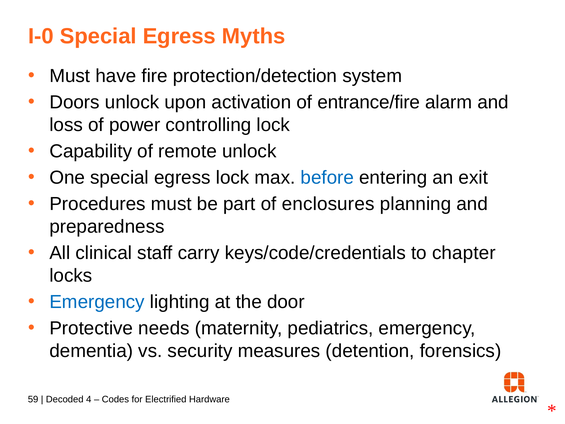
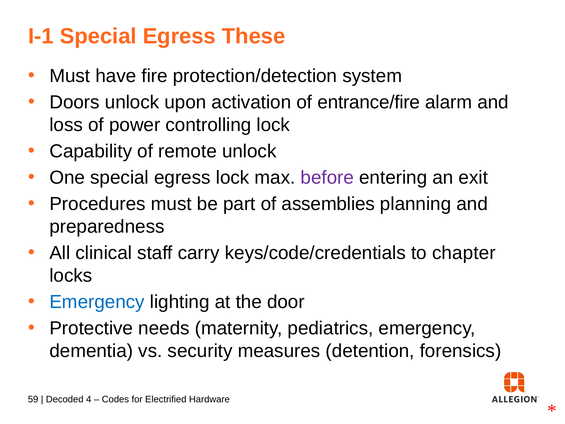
I-0: I-0 -> I-1
Myths: Myths -> These
before colour: blue -> purple
enclosures: enclosures -> assemblies
